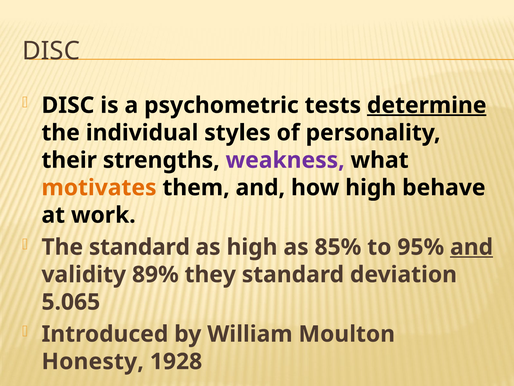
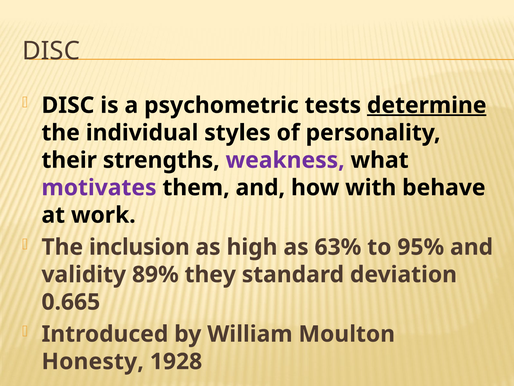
motivates colour: orange -> purple
how high: high -> with
The standard: standard -> inclusion
85%: 85% -> 63%
and at (472, 247) underline: present -> none
5.065: 5.065 -> 0.665
